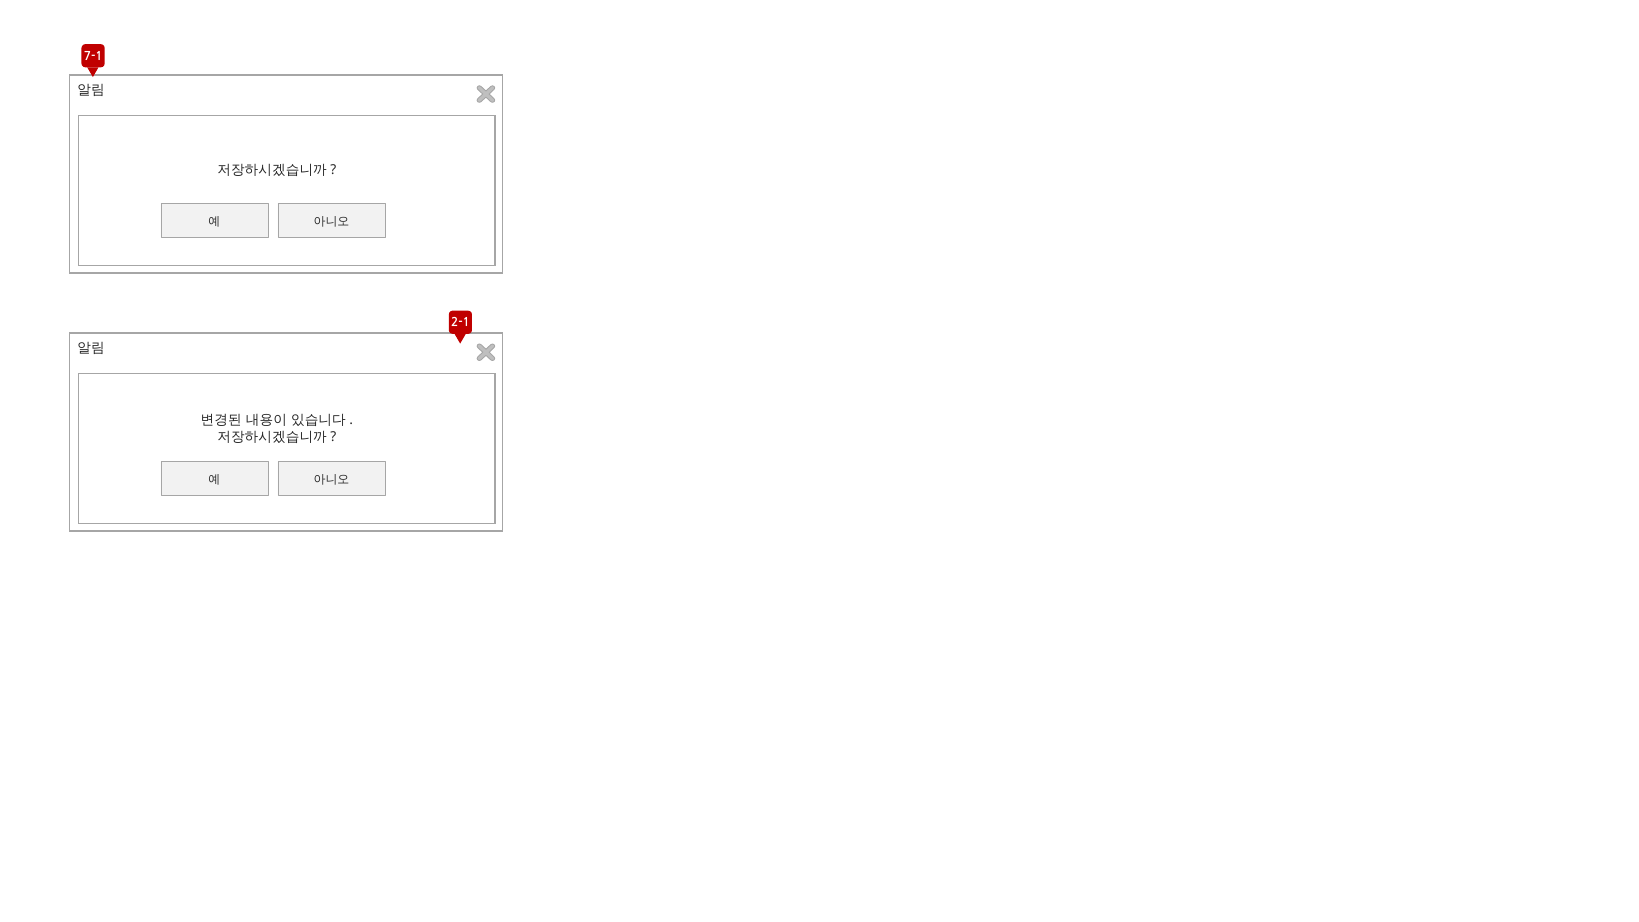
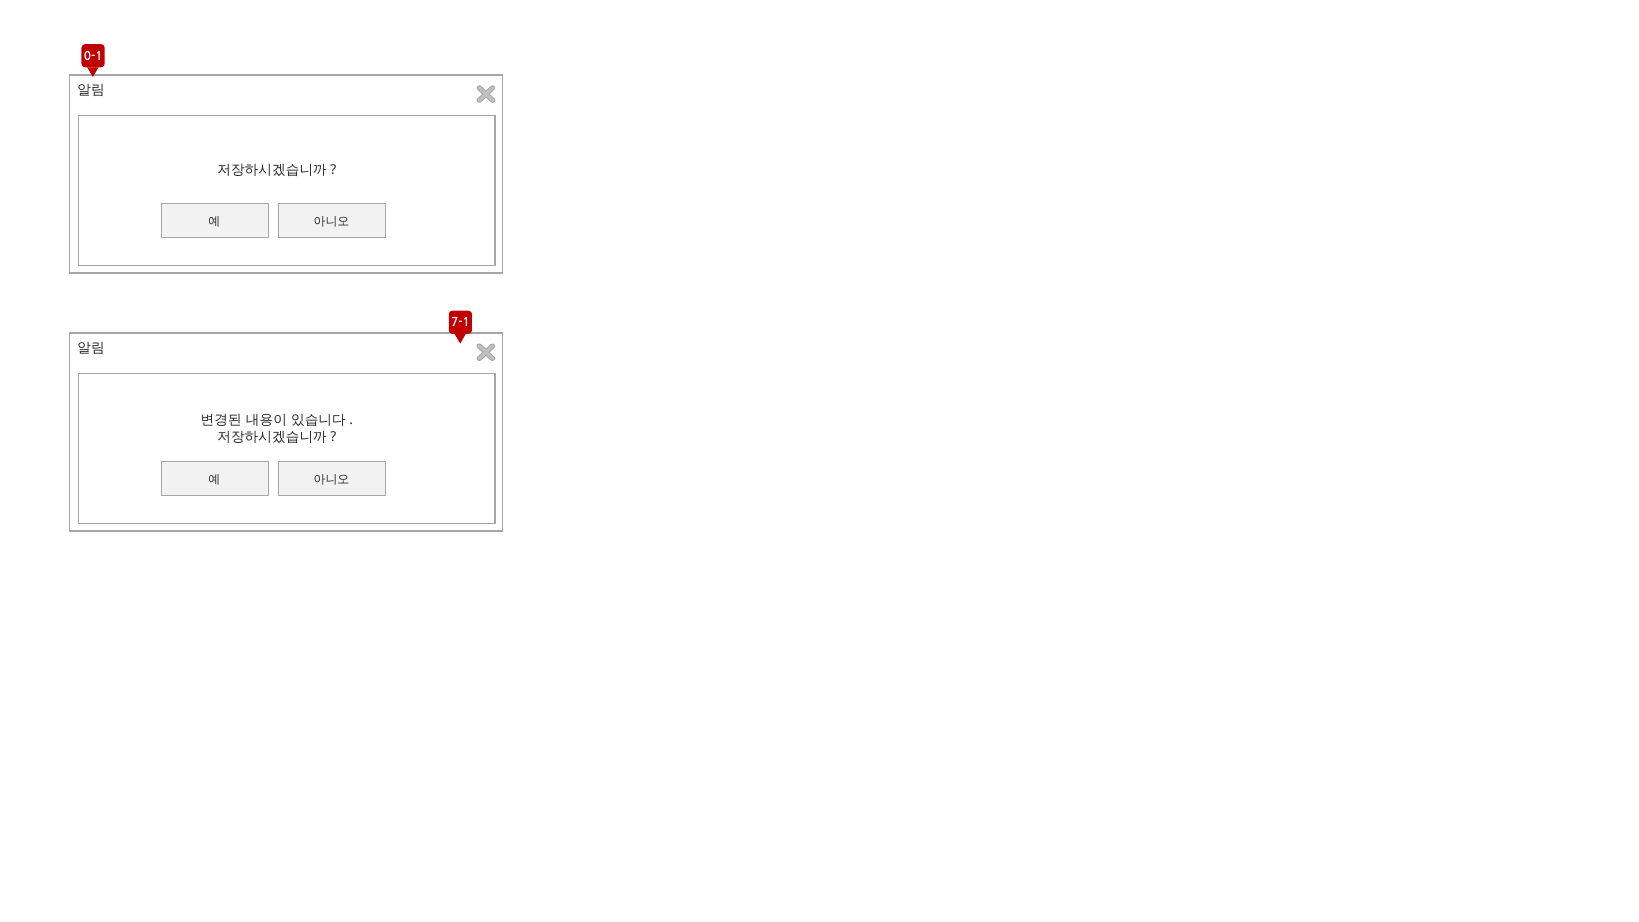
7-1: 7-1 -> 0-1
2-1: 2-1 -> 7-1
